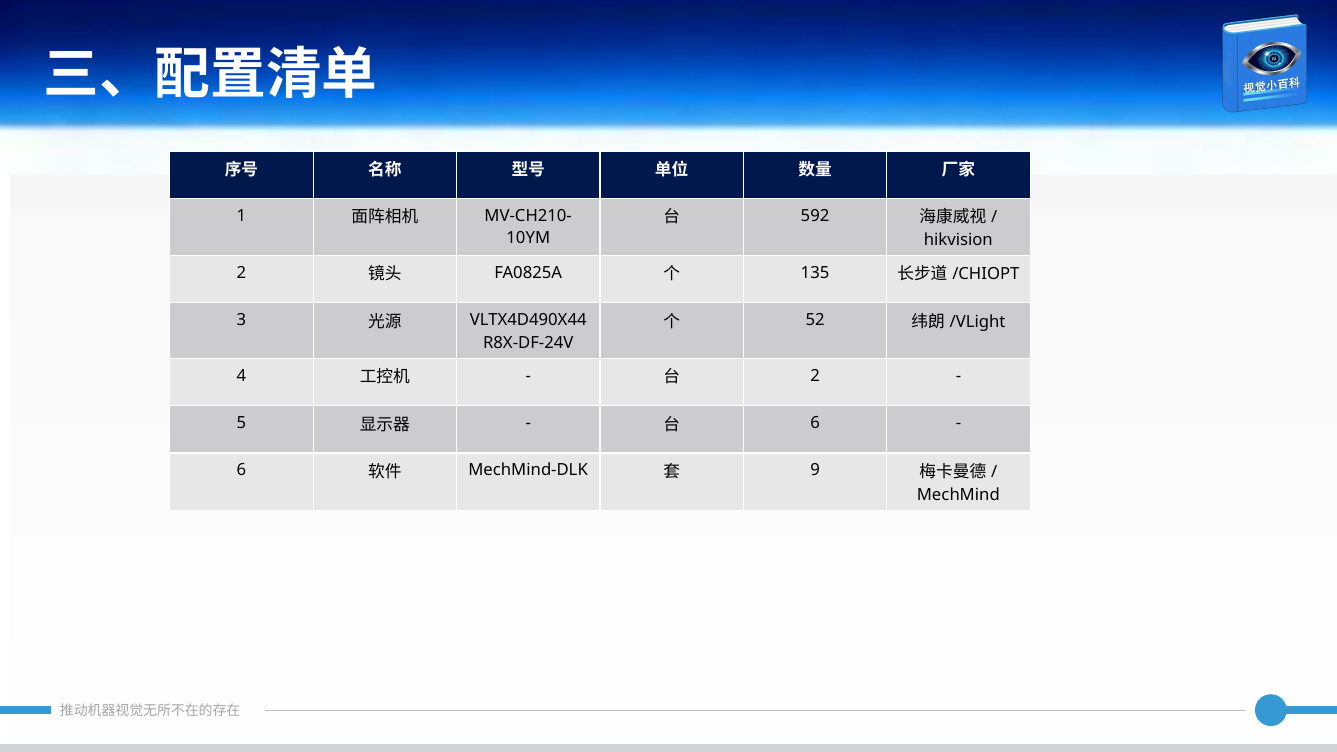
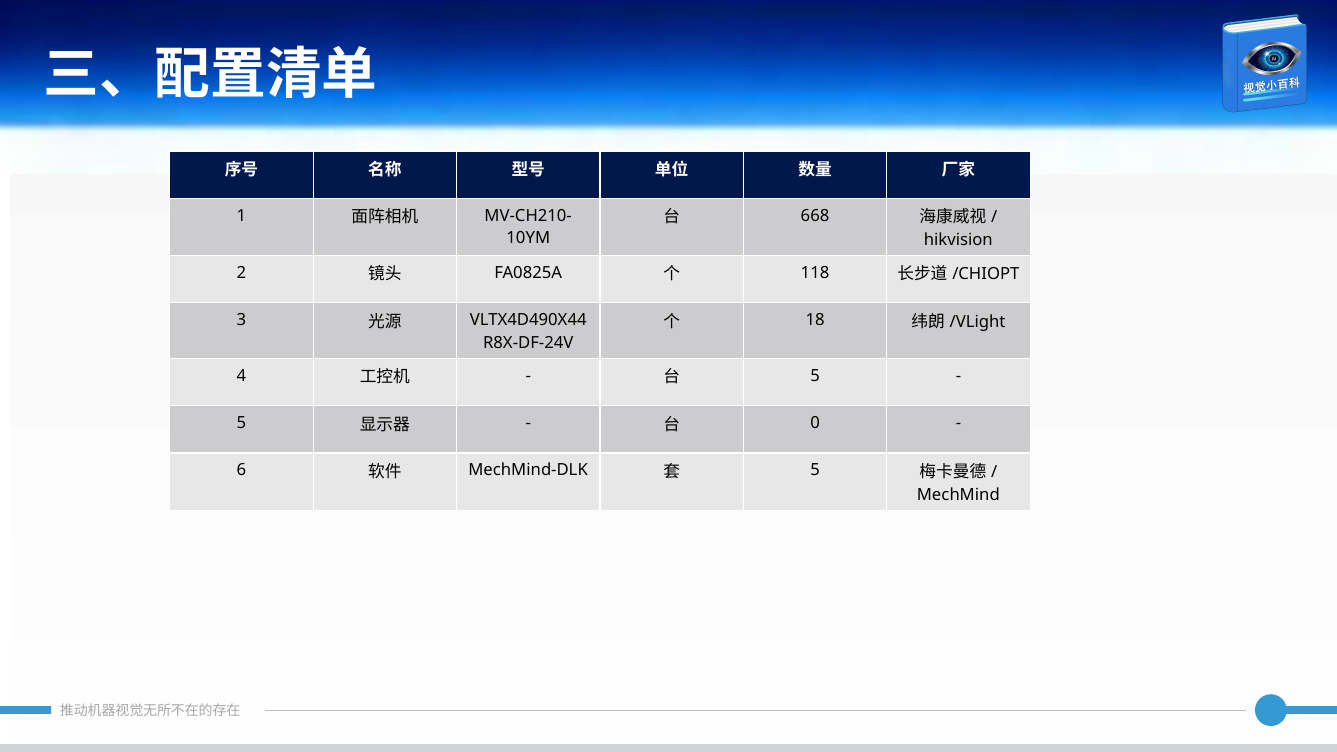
592: 592 -> 668
135: 135 -> 118
52: 52 -> 18
2 at (815, 376): 2 -> 5
6 at (815, 423): 6 -> 0
9 at (815, 470): 9 -> 5
